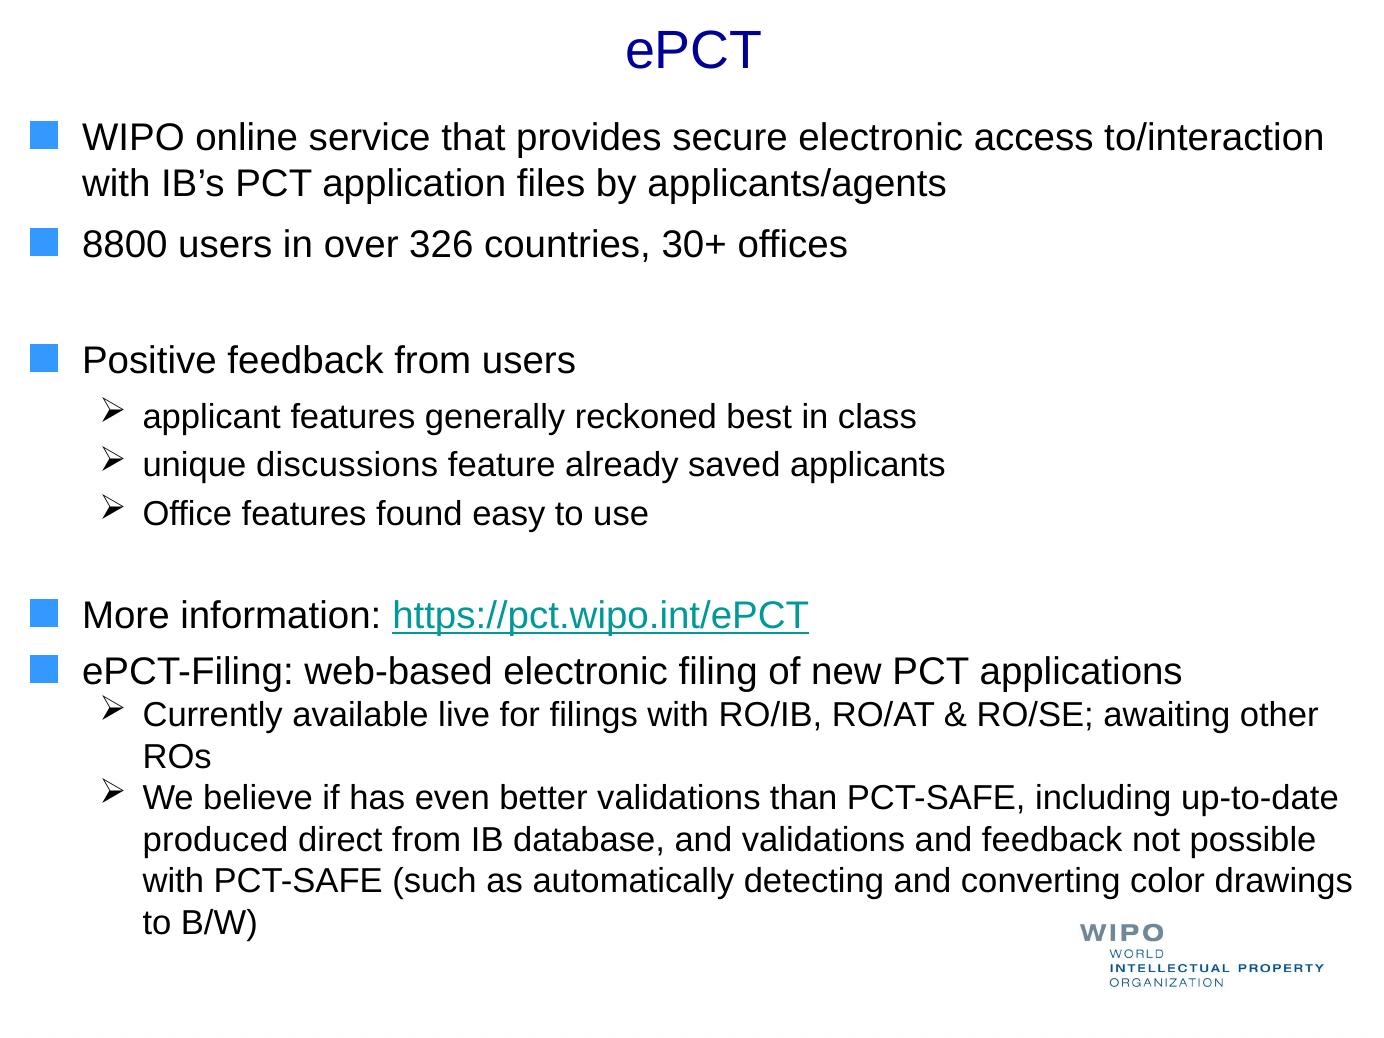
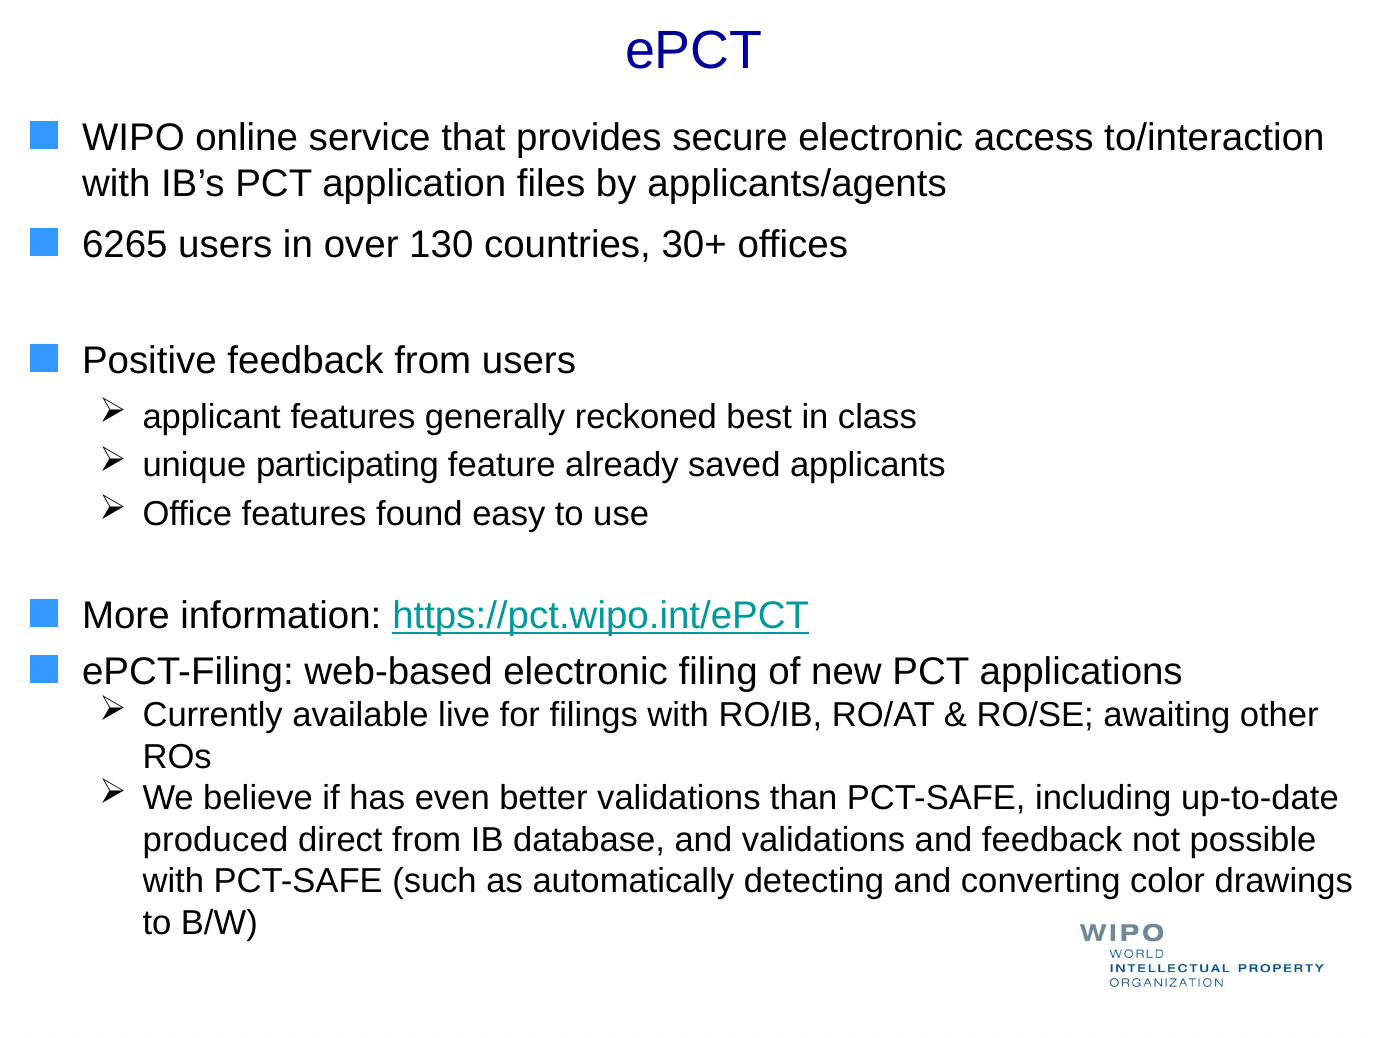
8800: 8800 -> 6265
326: 326 -> 130
discussions: discussions -> participating
